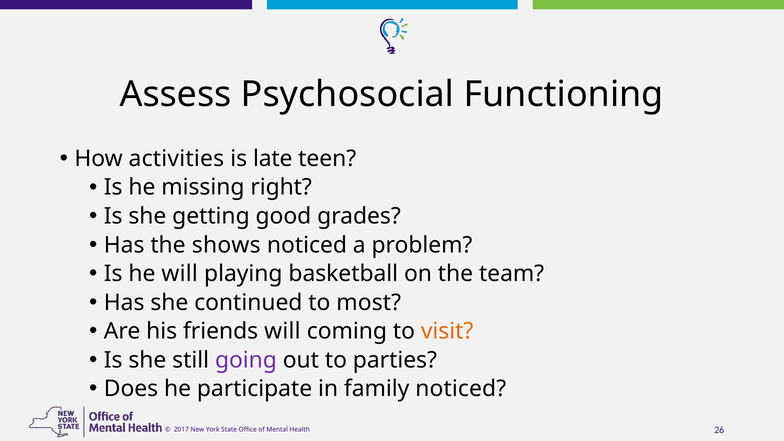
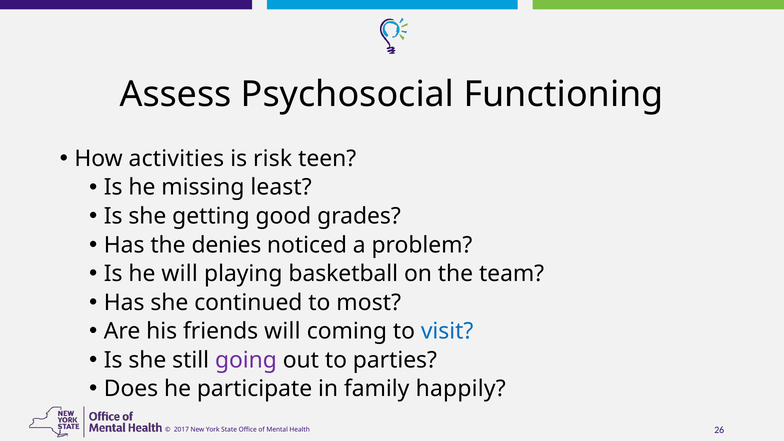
late: late -> risk
right: right -> least
shows: shows -> denies
visit colour: orange -> blue
family noticed: noticed -> happily
